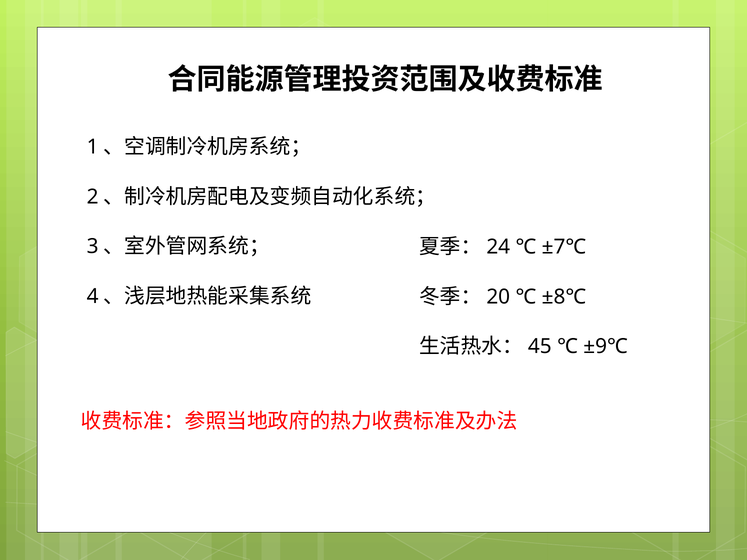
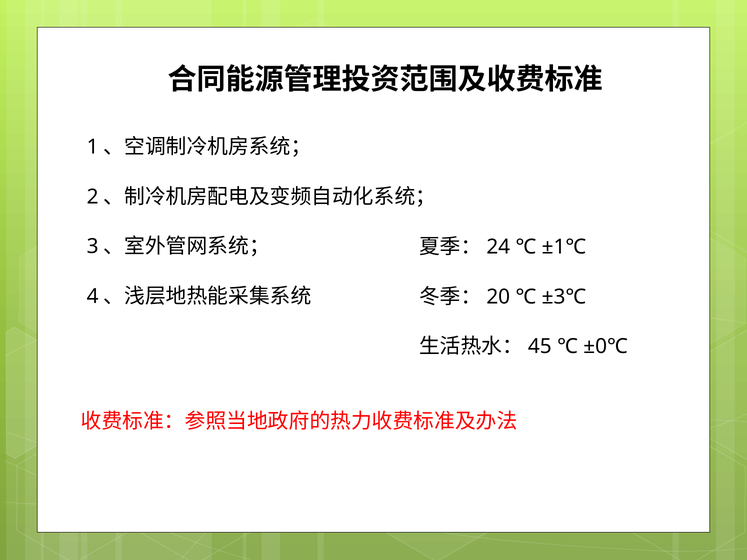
±7℃: ±7℃ -> ±1℃
±8℃: ±8℃ -> ±3℃
±9℃: ±9℃ -> ±0℃
